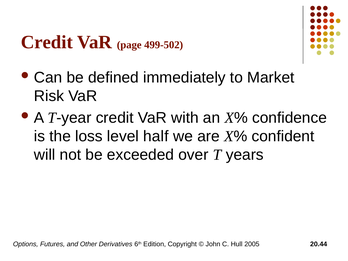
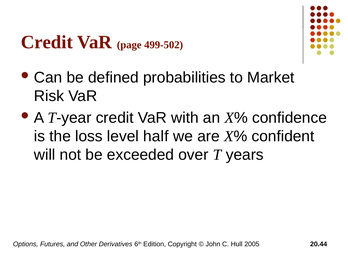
immediately: immediately -> probabilities
